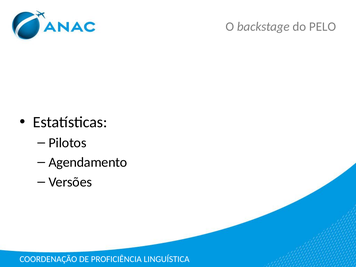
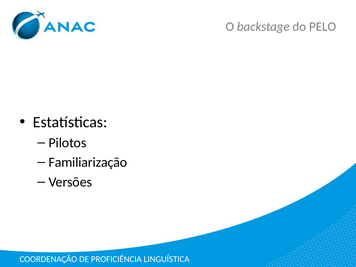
Agendamento: Agendamento -> Familiarização
